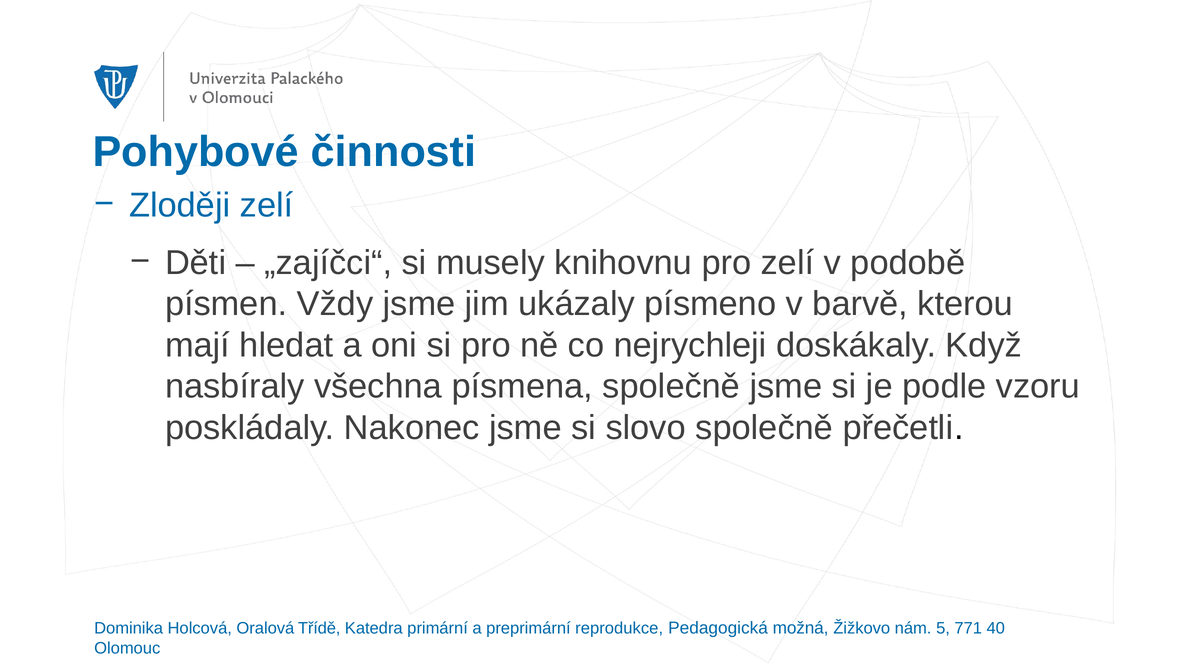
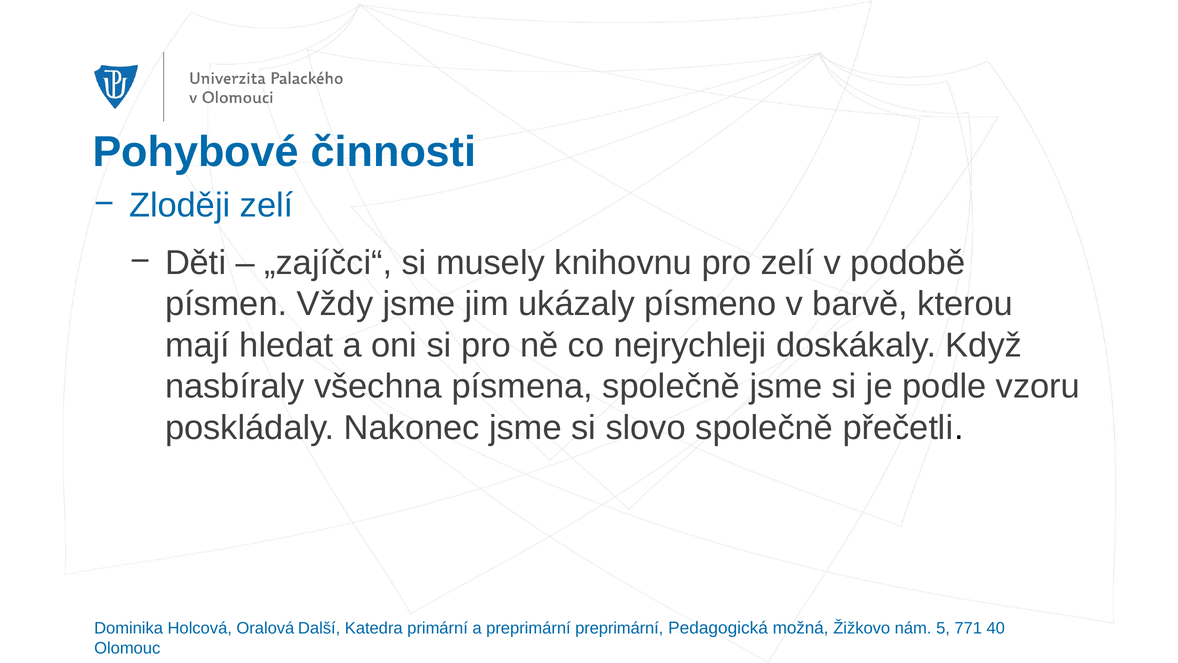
Třídě: Třídě -> Další
preprimární reprodukce: reprodukce -> preprimární
